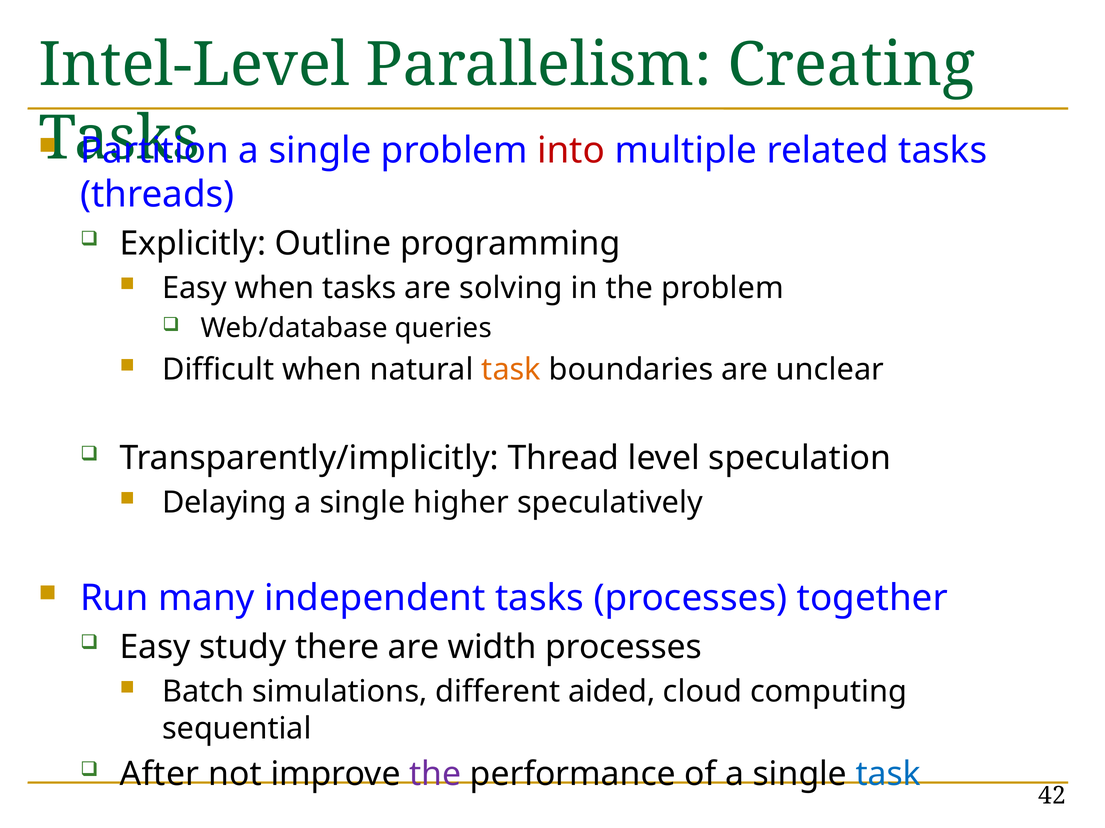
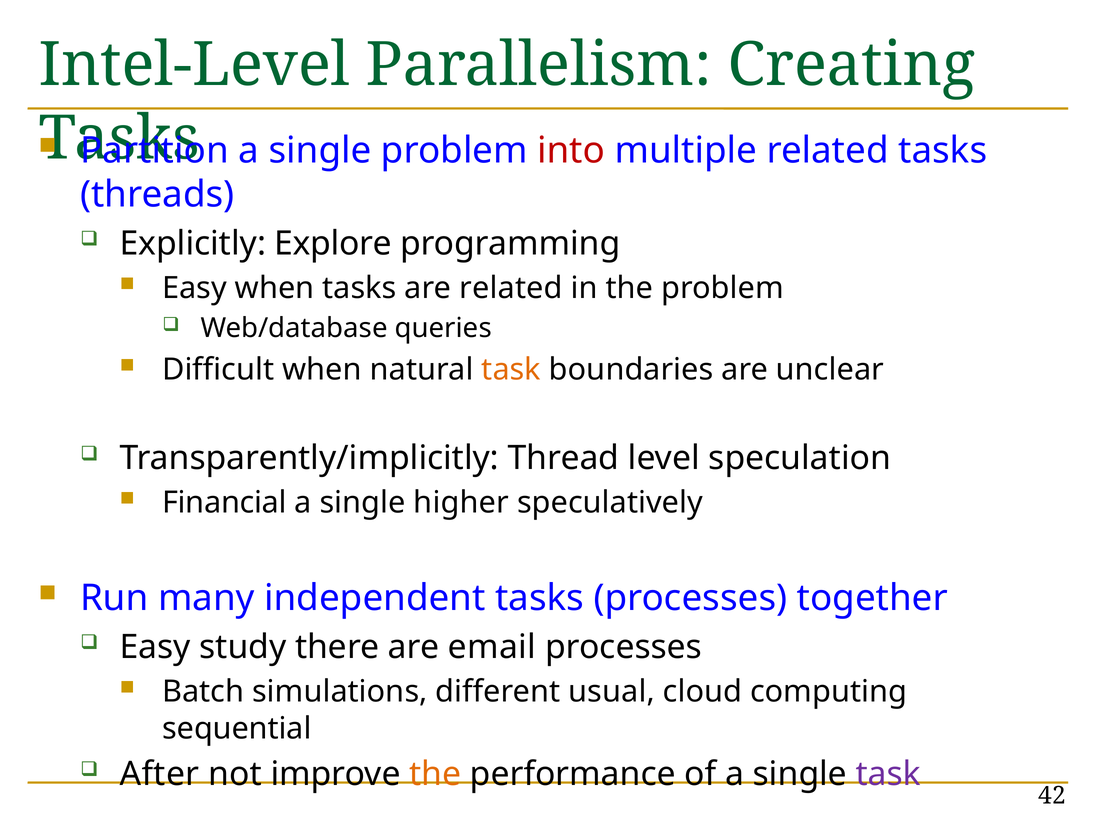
Outline: Outline -> Explore
are solving: solving -> related
Delaying: Delaying -> Financial
width: width -> email
aided: aided -> usual
the at (435, 775) colour: purple -> orange
task at (888, 775) colour: blue -> purple
